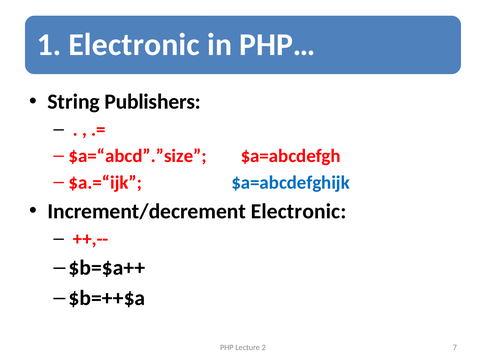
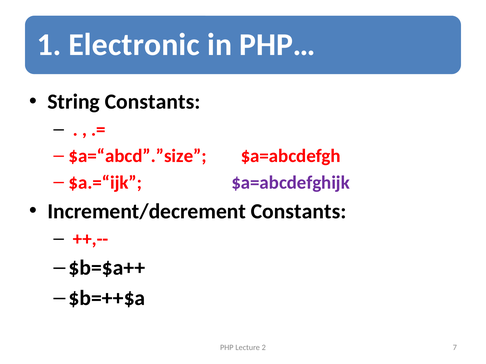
String Publishers: Publishers -> Constants
$a=abcdefghijk colour: blue -> purple
Increment/decrement Electronic: Electronic -> Constants
